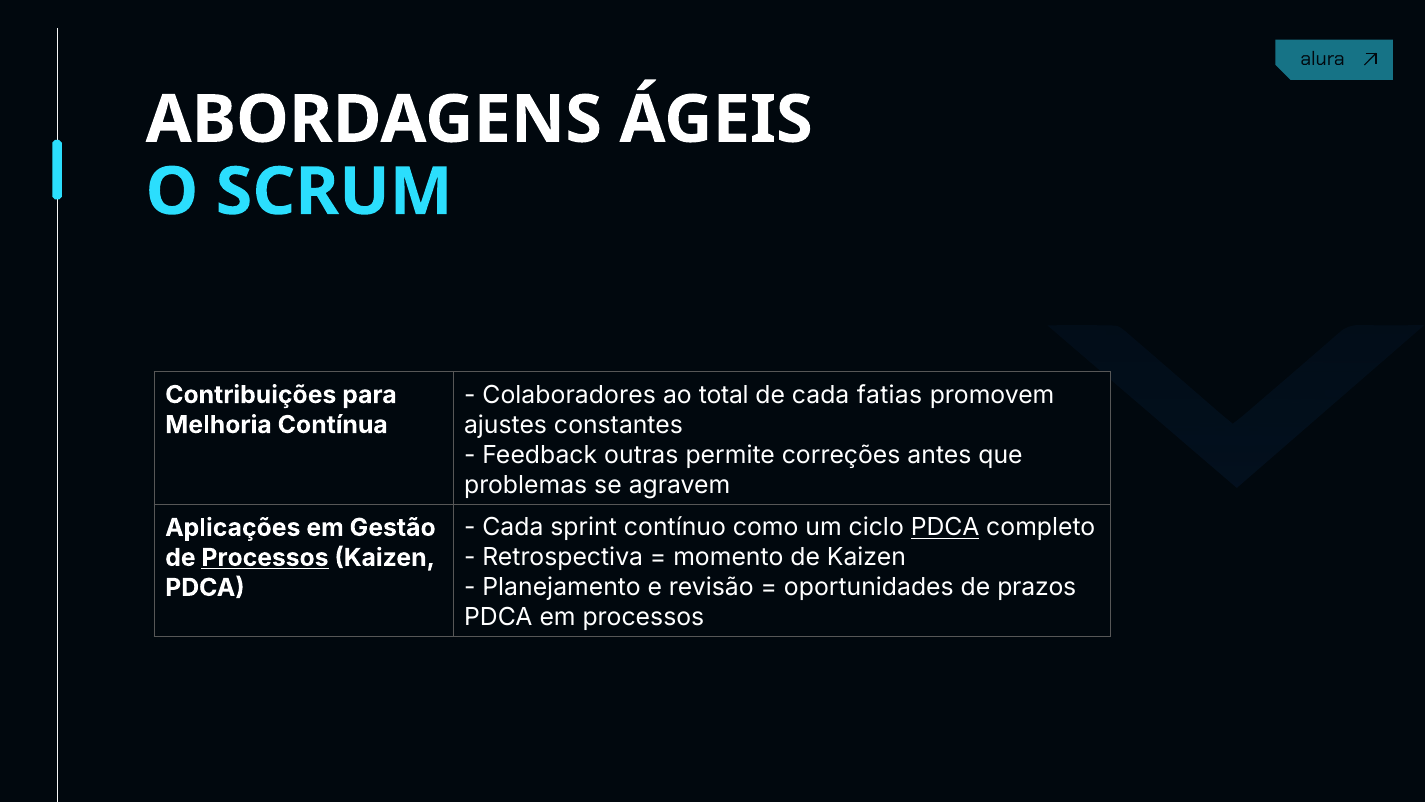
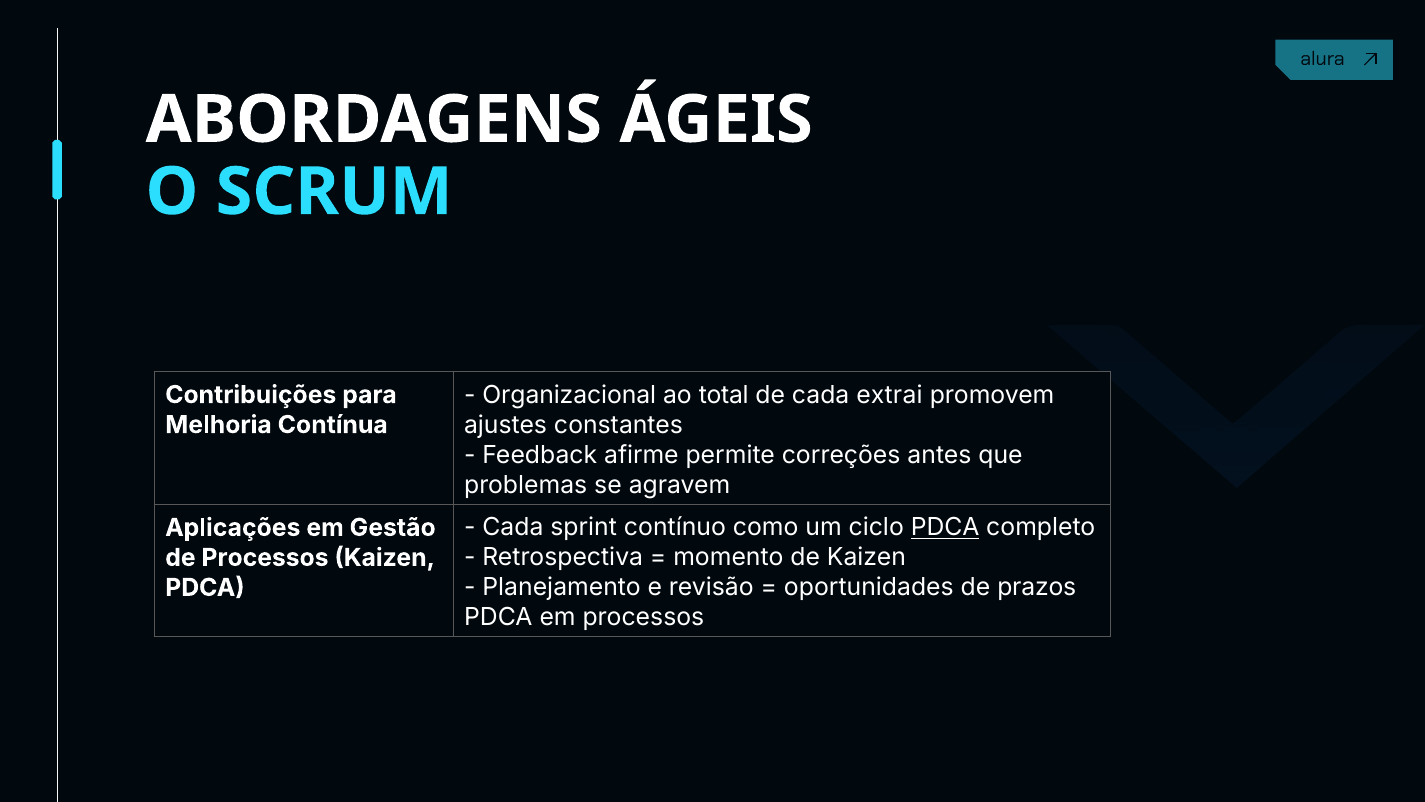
Colaboradores: Colaboradores -> Organizacional
fatias: fatias -> extrai
outras: outras -> afirme
Processos at (265, 557) underline: present -> none
